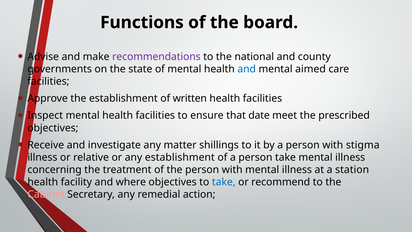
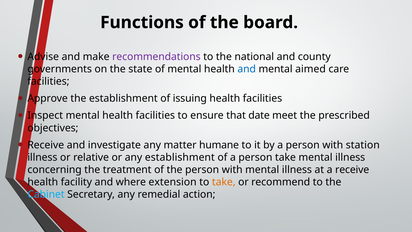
written: written -> issuing
shillings: shillings -> humane
stigma: stigma -> station
a station: station -> receive
where objectives: objectives -> extension
take at (224, 182) colour: blue -> orange
Cabinet colour: pink -> light blue
